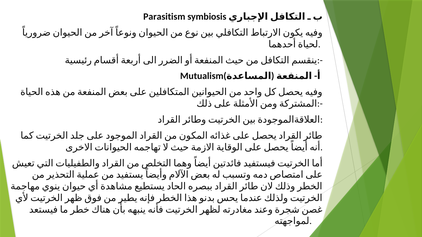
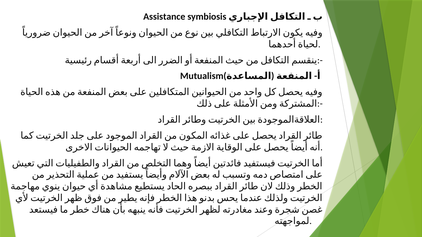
Parasitism: Parasitism -> Assistance
